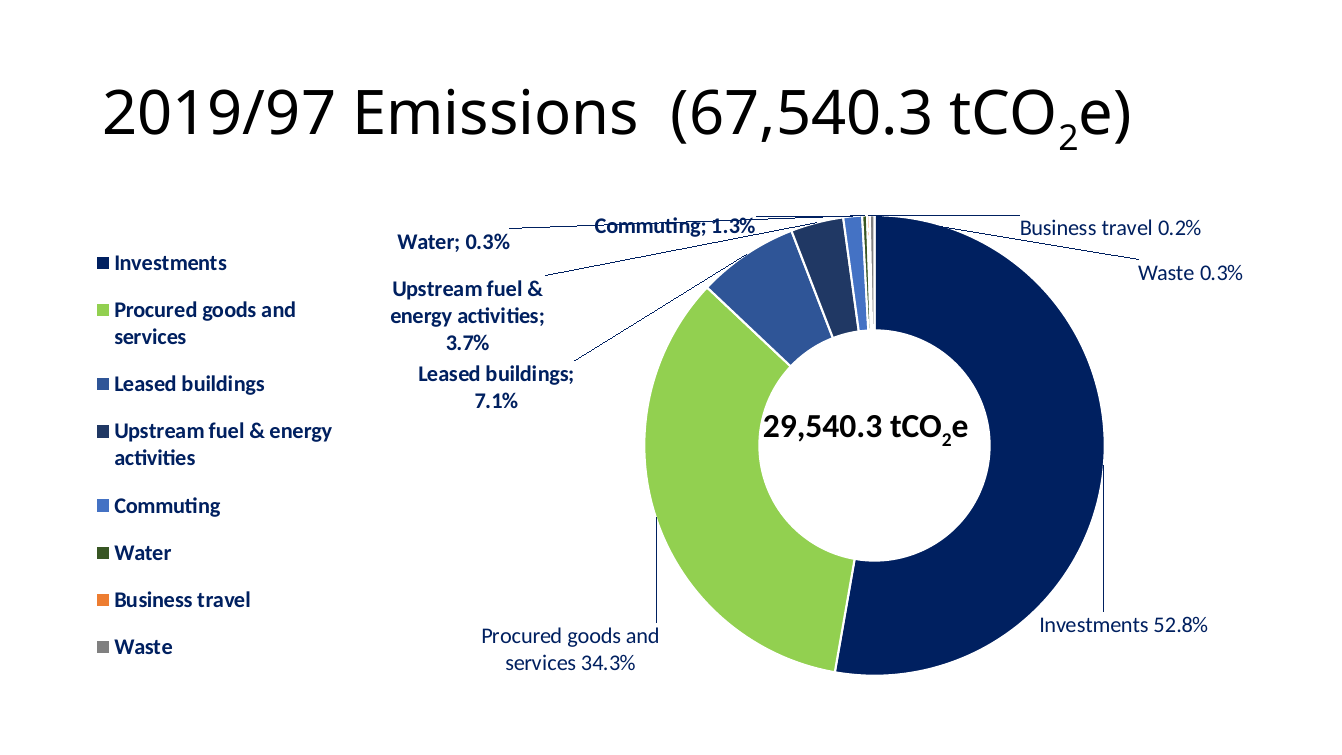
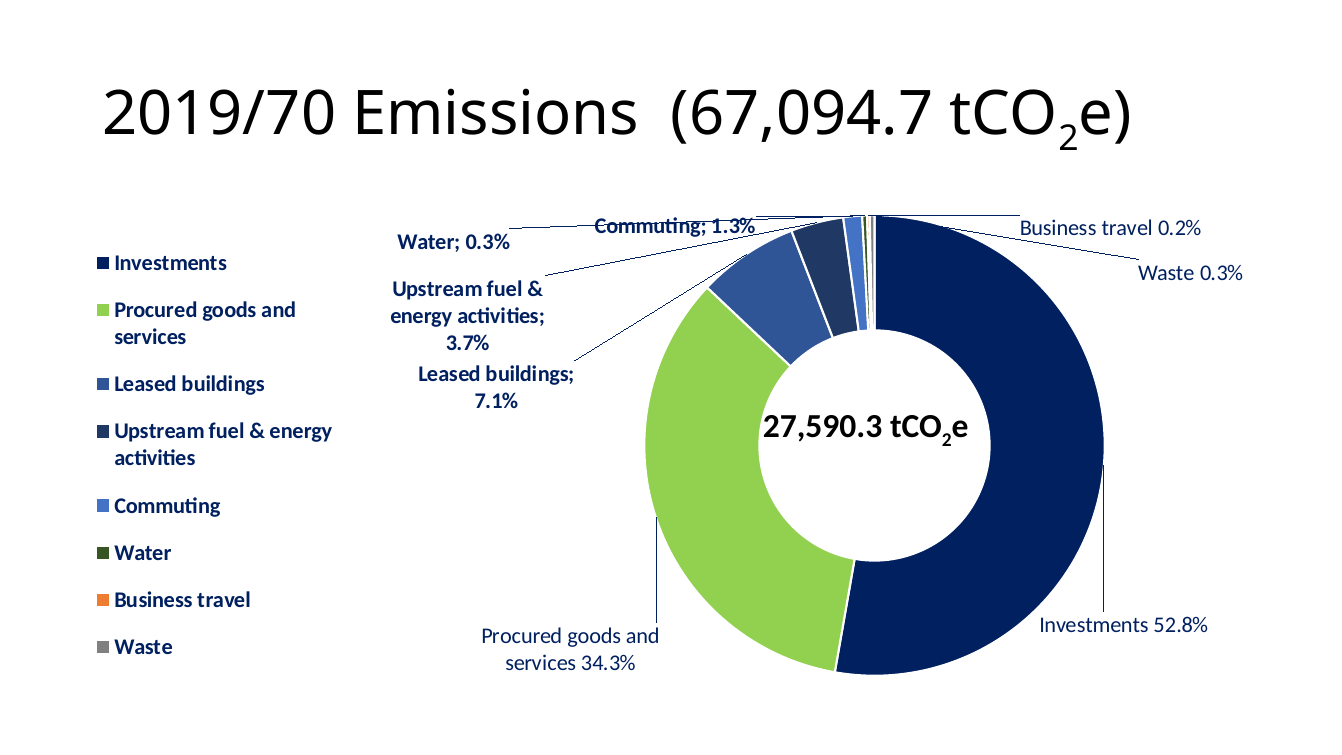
2019/97: 2019/97 -> 2019/70
67,540.3: 67,540.3 -> 67,094.7
29,540.3: 29,540.3 -> 27,590.3
